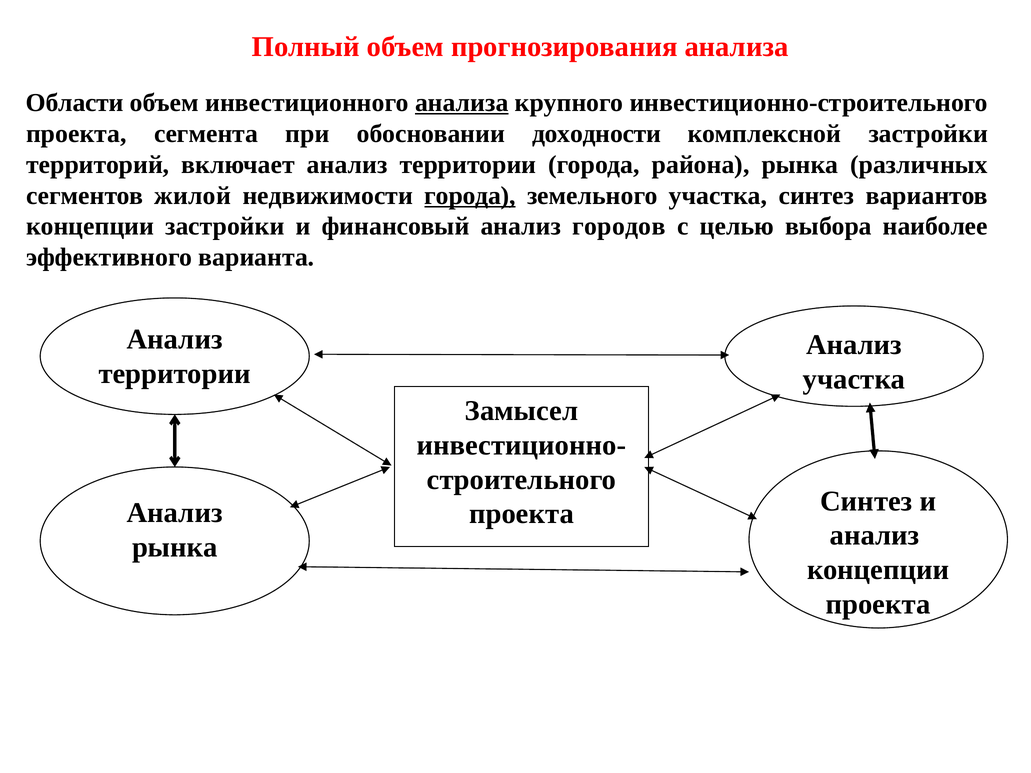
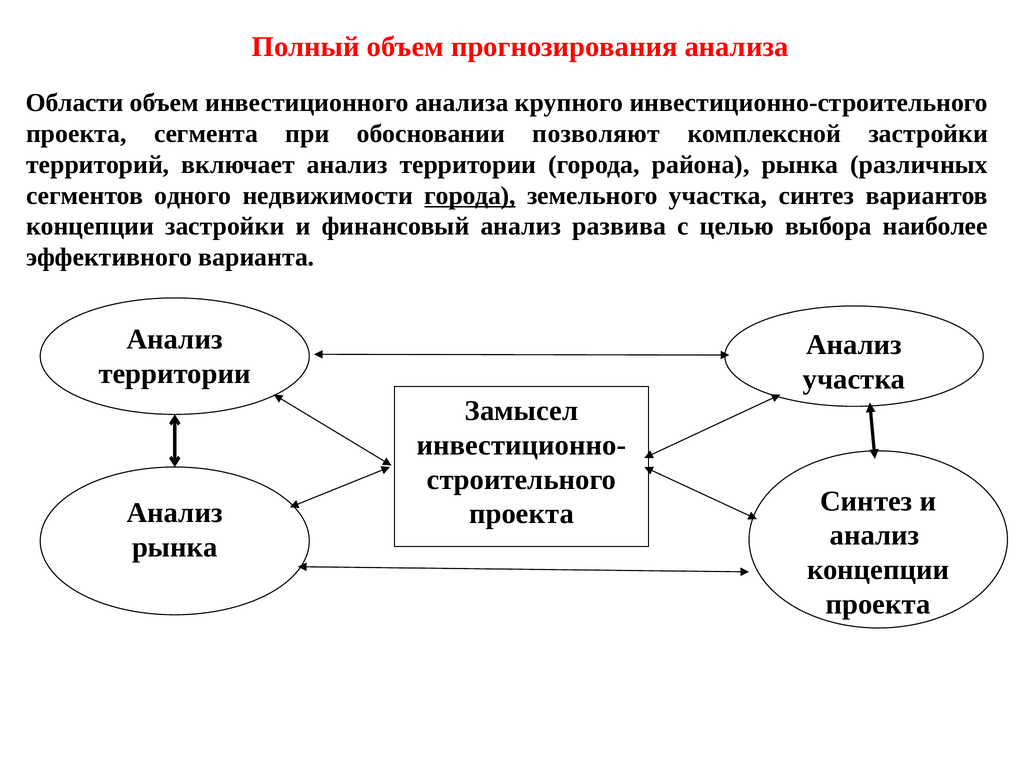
анализа at (462, 103) underline: present -> none
доходности: доходности -> позволяют
жилой: жилой -> одного
городов: городов -> развива
